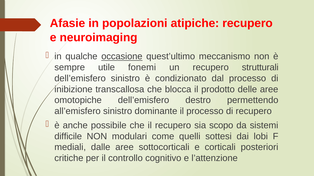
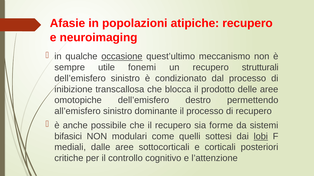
scopo: scopo -> forme
difficile: difficile -> bifasici
lobi underline: none -> present
